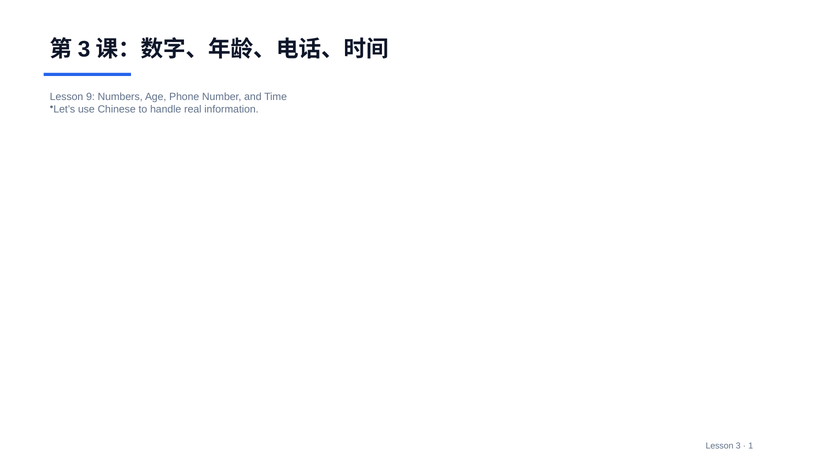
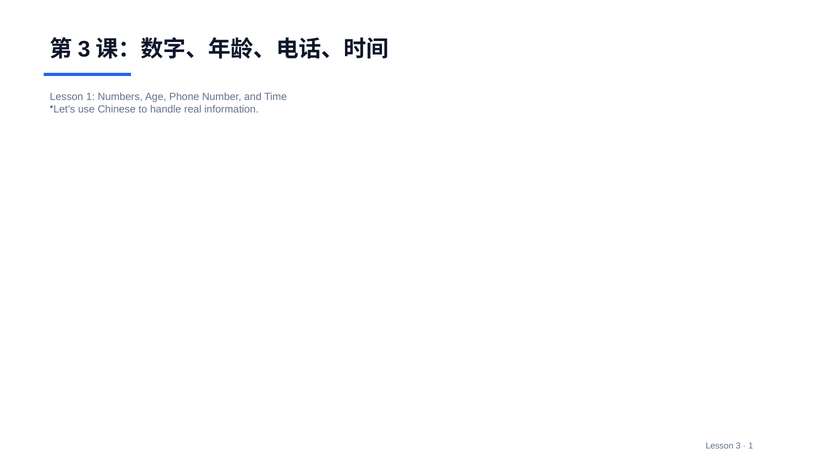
Lesson 9: 9 -> 1
